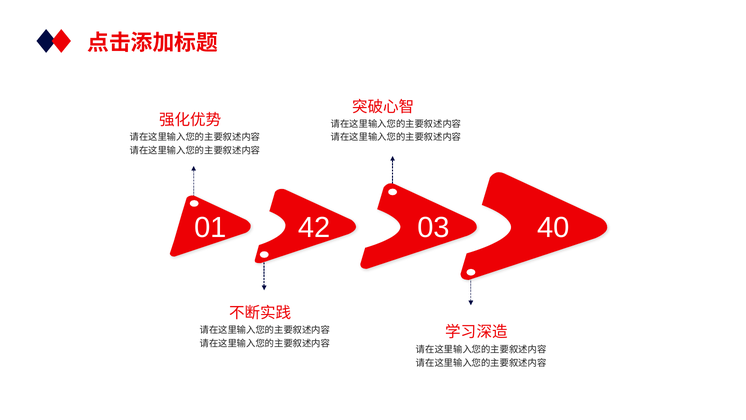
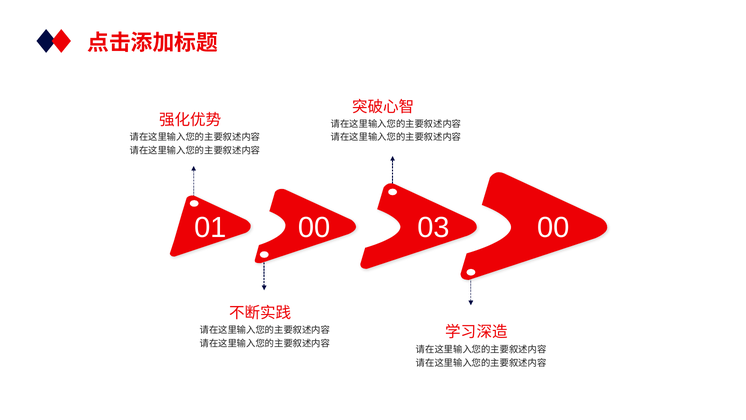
01 42: 42 -> 00
03 40: 40 -> 00
